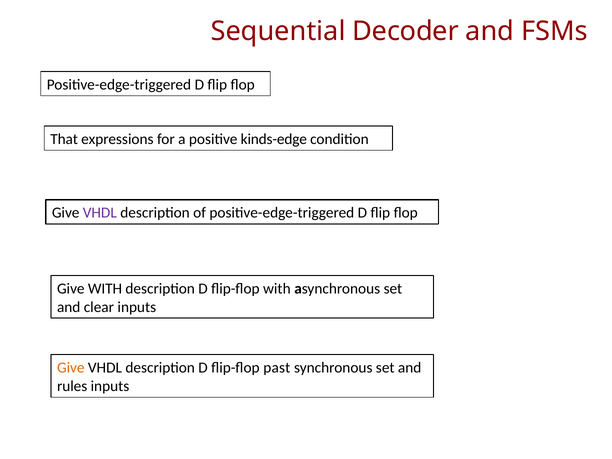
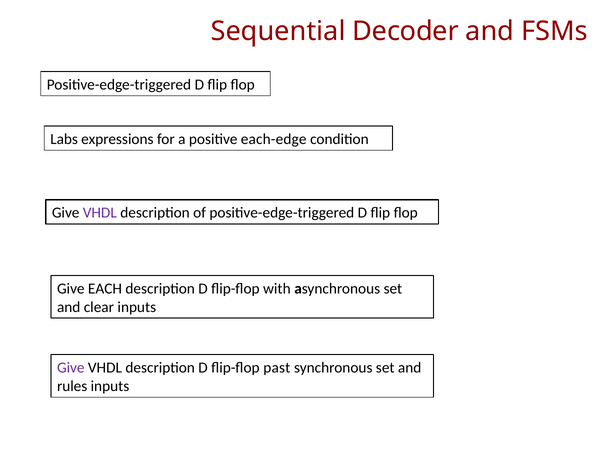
That: That -> Labs
kinds-edge: kinds-edge -> each-edge
Give WITH: WITH -> EACH
Give at (71, 368) colour: orange -> purple
